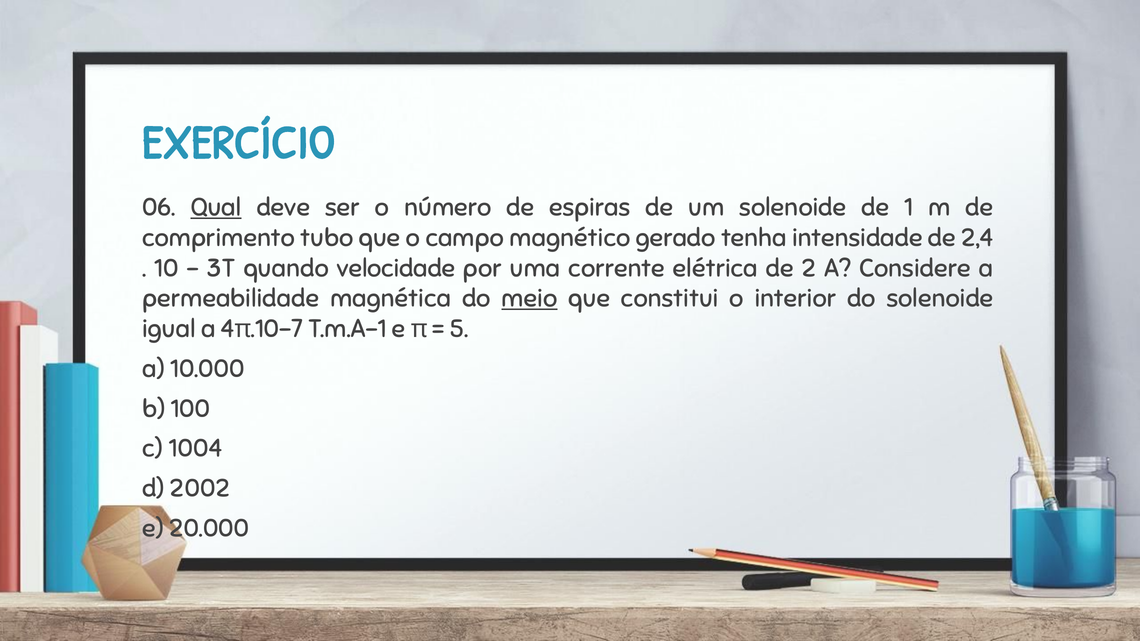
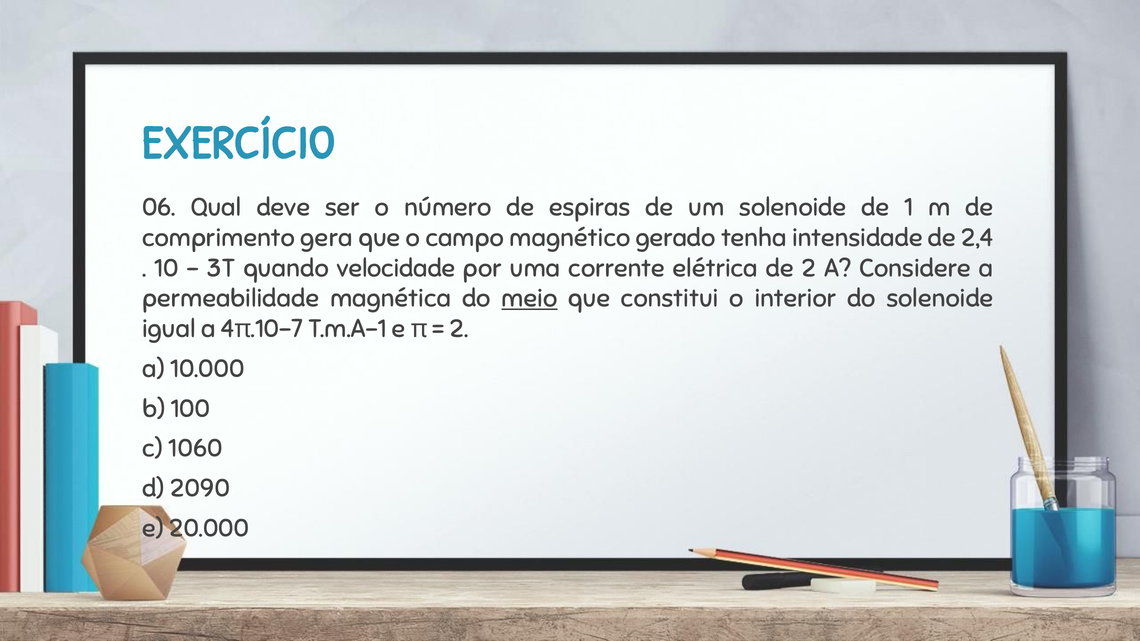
Qual underline: present -> none
tubo: tubo -> gera
5 at (459, 329): 5 -> 2
1004: 1004 -> 1060
2002: 2002 -> 2090
